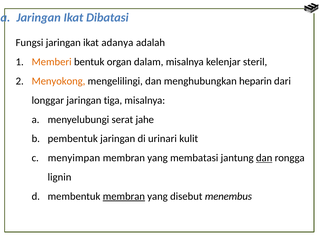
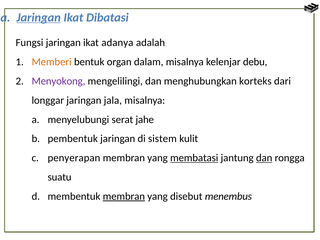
Jaringan at (39, 17) underline: none -> present
steril: steril -> debu
Menyokong colour: orange -> purple
heparin: heparin -> korteks
tiga: tiga -> jala
urinari: urinari -> sistem
menyimpan: menyimpan -> penyerapan
membatasi underline: none -> present
lignin: lignin -> suatu
